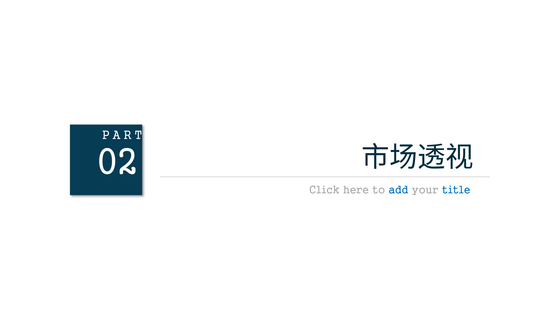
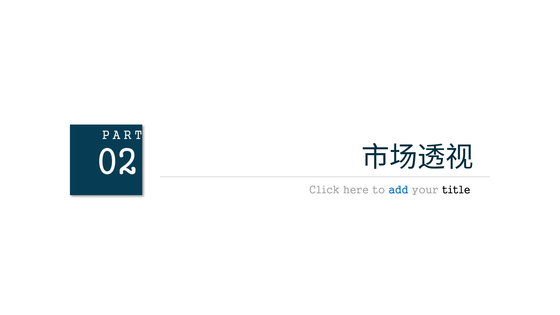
title colour: blue -> black
